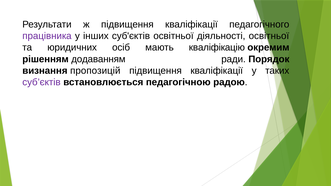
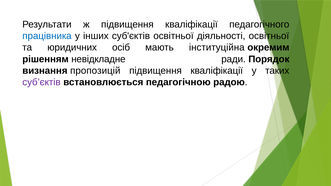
працівника colour: purple -> blue
кваліфікацію: кваліфікацію -> інституційна
додаванням: додаванням -> невідкладне
